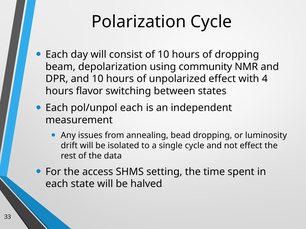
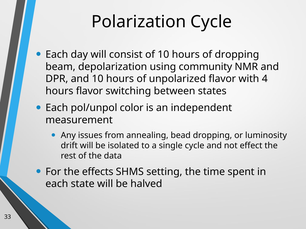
unpolarized effect: effect -> flavor
pol/unpol each: each -> color
access: access -> effects
